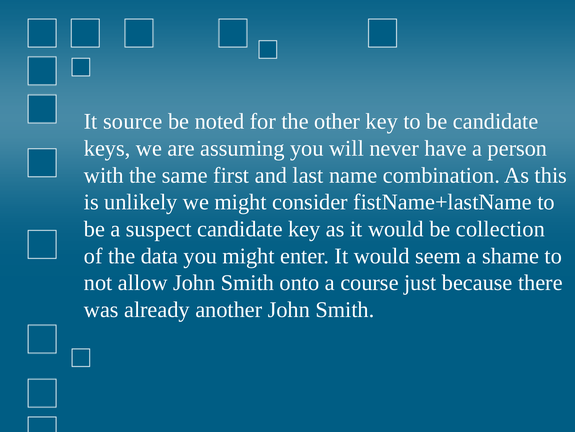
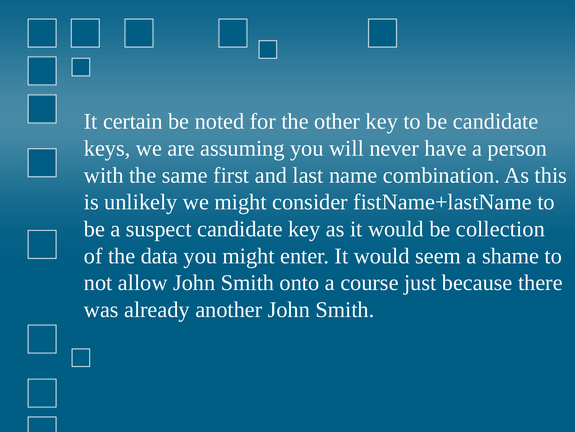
source: source -> certain
